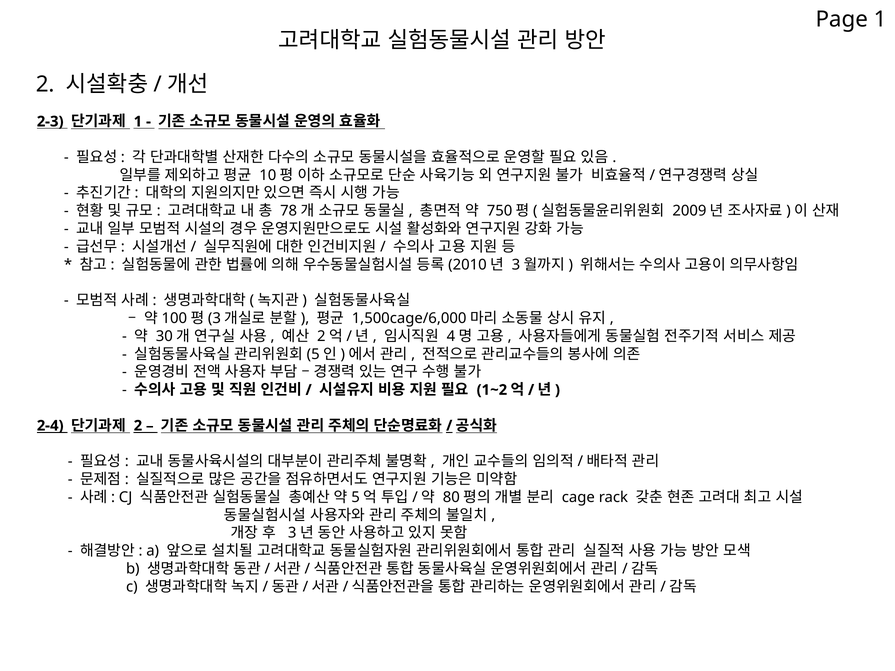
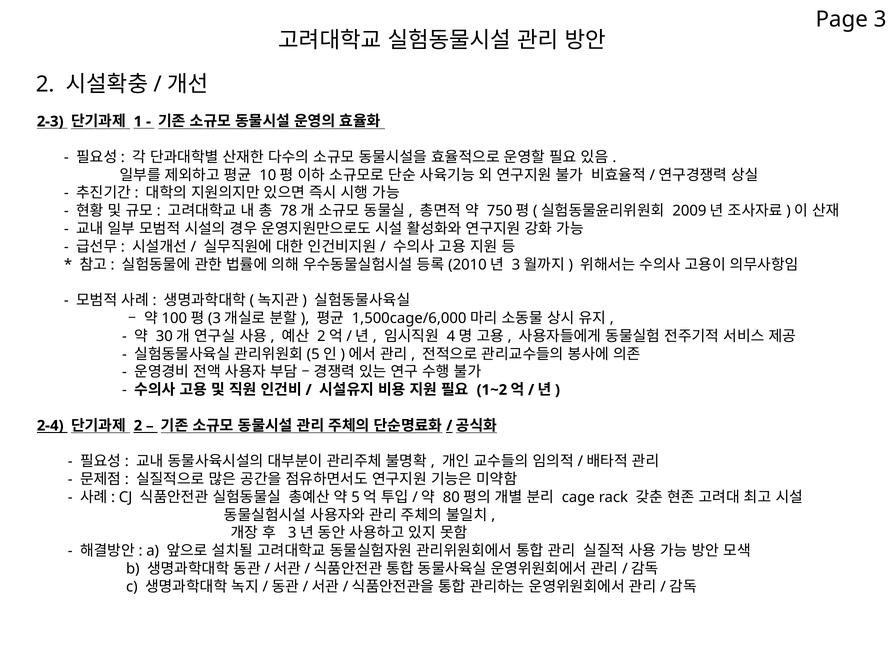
Page 1: 1 -> 3
